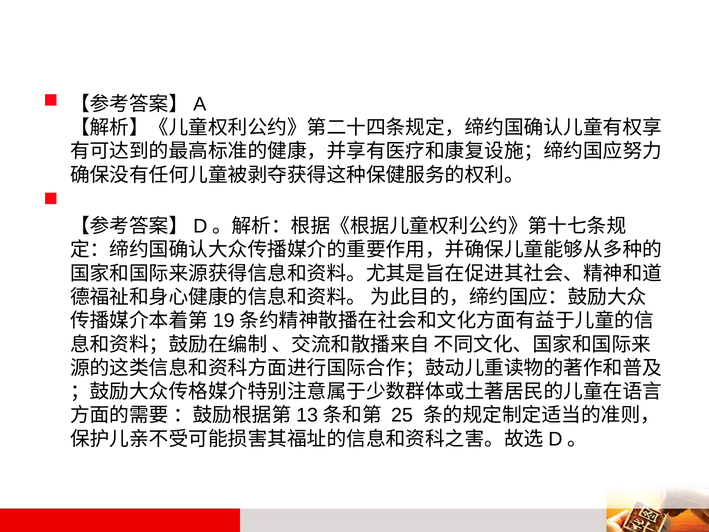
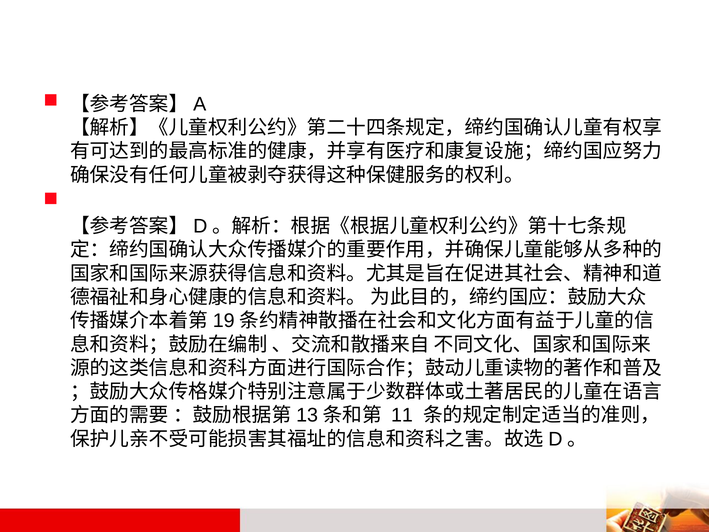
25: 25 -> 11
